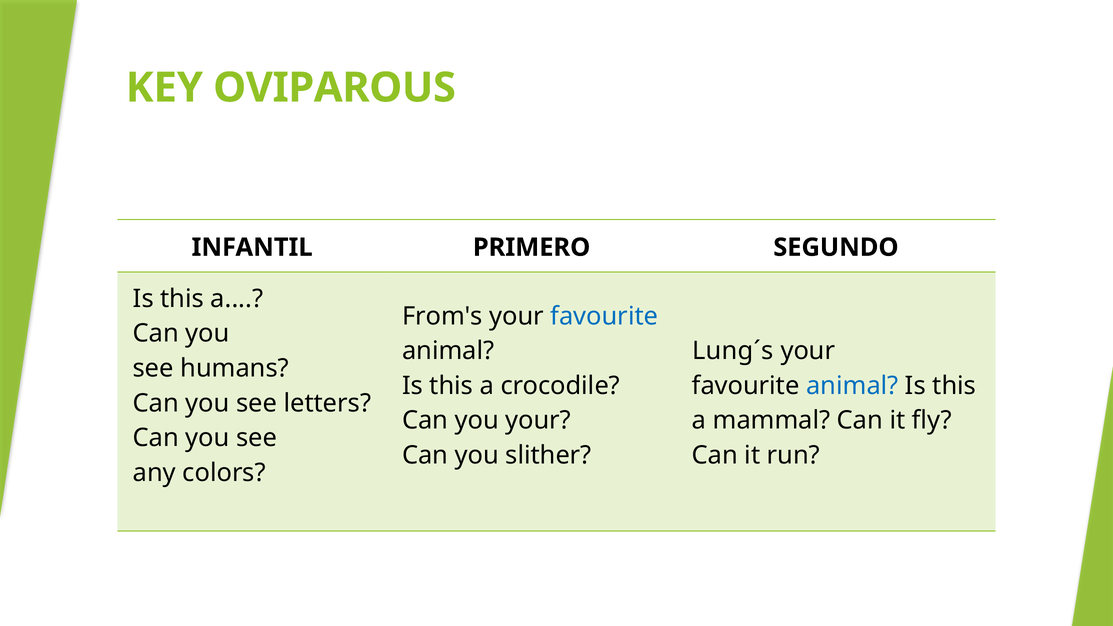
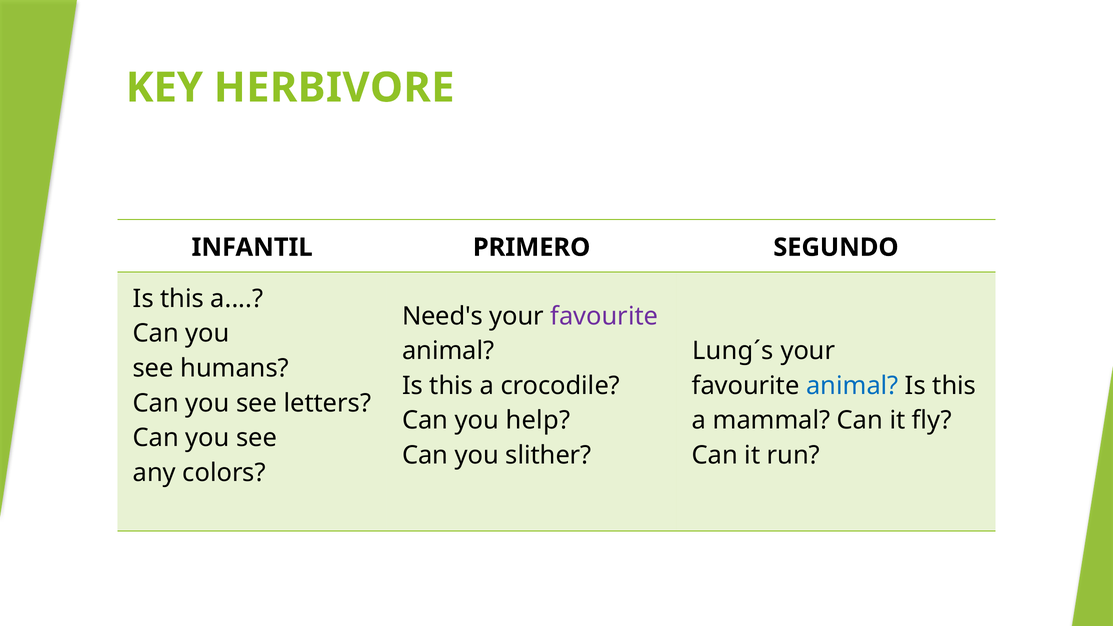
OVIPAROUS: OVIPAROUS -> HERBIVORE
From's: From's -> Need's
favourite at (604, 316) colour: blue -> purple
you your: your -> help
